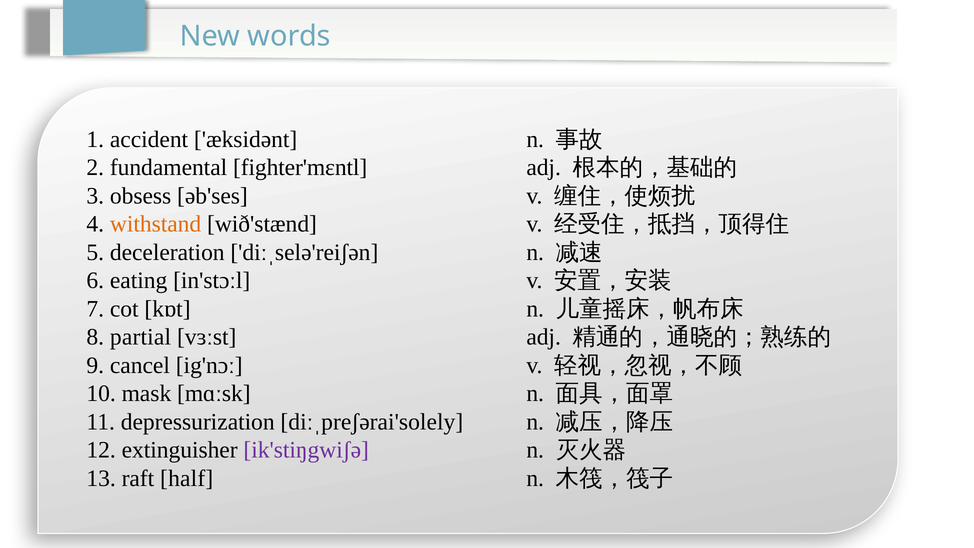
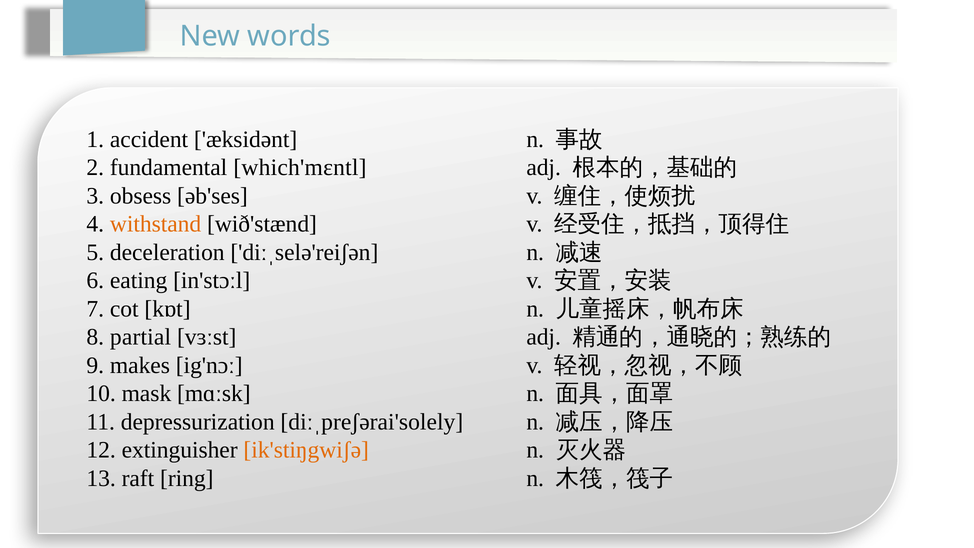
fighter'mɛntl: fighter'mɛntl -> which'mɛntl
cancel: cancel -> makes
ik'stiŋgwiʃə colour: purple -> orange
half: half -> ring
